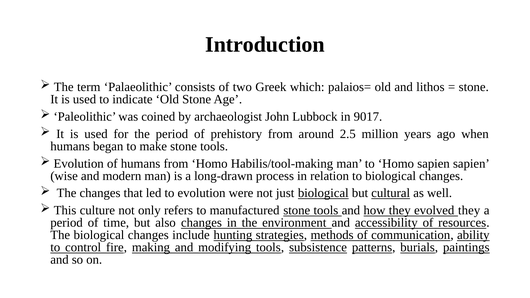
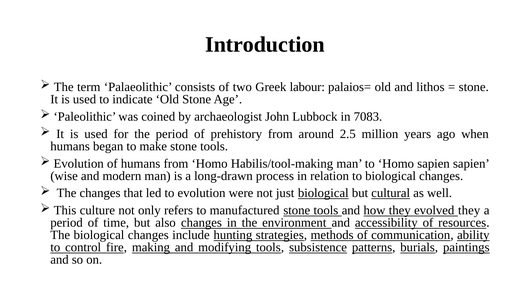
which: which -> labour
9017: 9017 -> 7083
